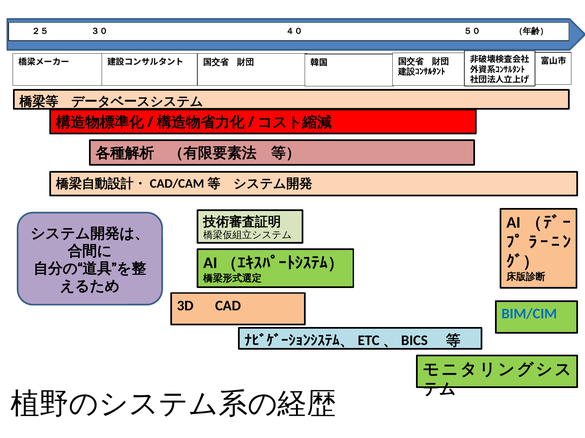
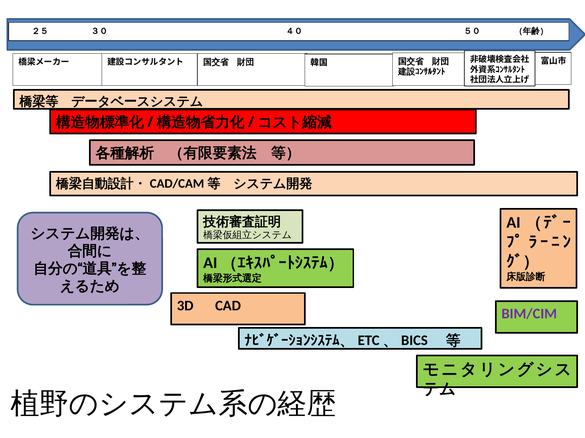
BIM/CIM colour: blue -> purple
